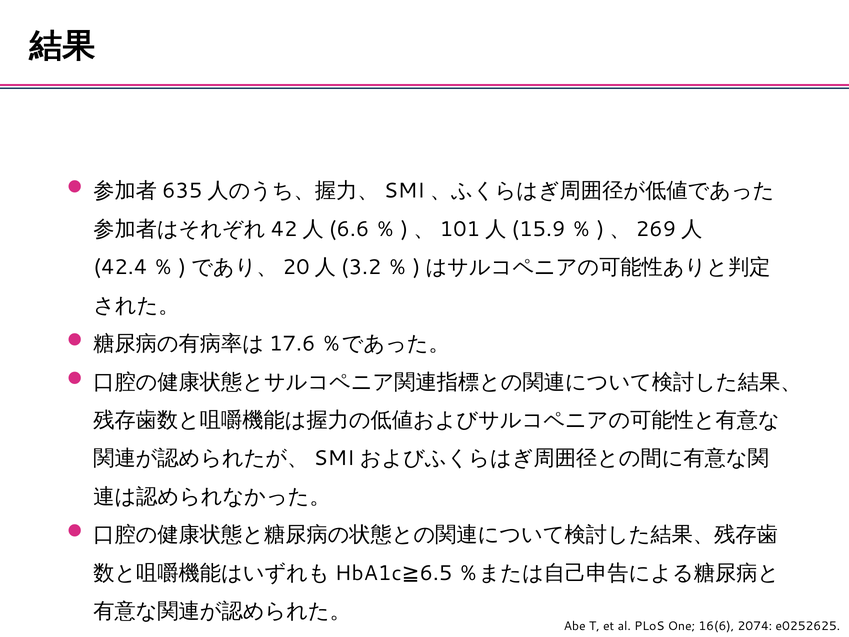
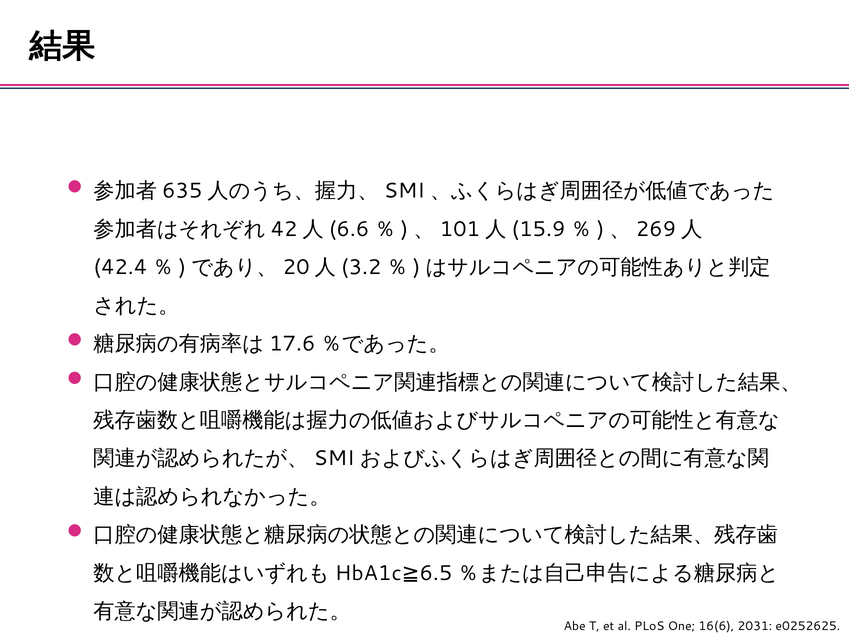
2074: 2074 -> 2031
